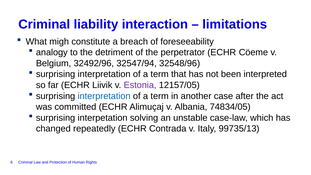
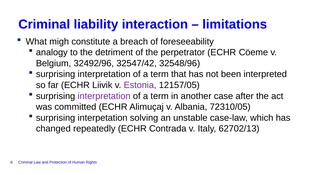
32547/94: 32547/94 -> 32547/42
interpretation at (104, 96) colour: blue -> purple
74834/05: 74834/05 -> 72310/05
99735/13: 99735/13 -> 62702/13
